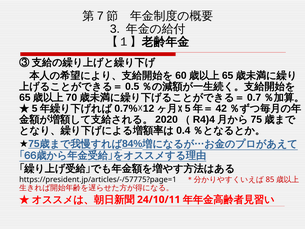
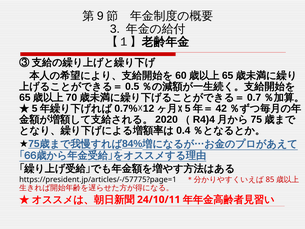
7: 7 -> 9
